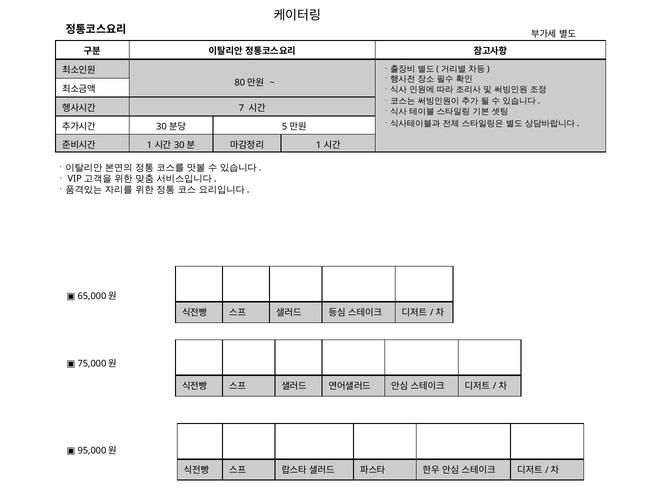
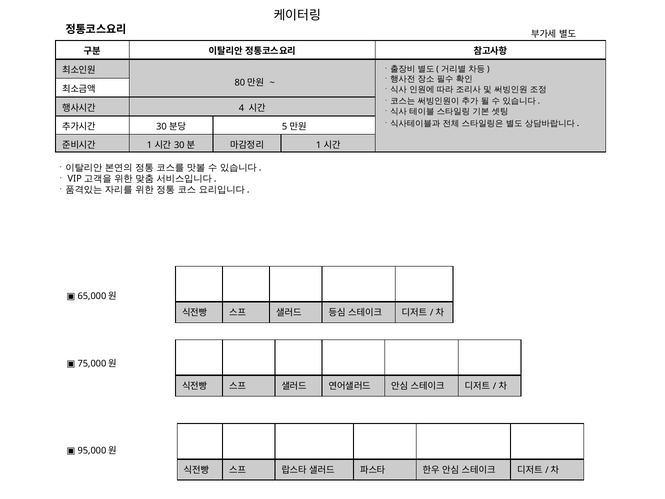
7: 7 -> 4
